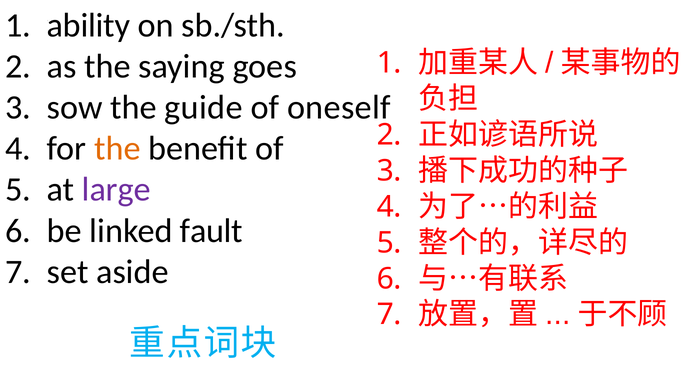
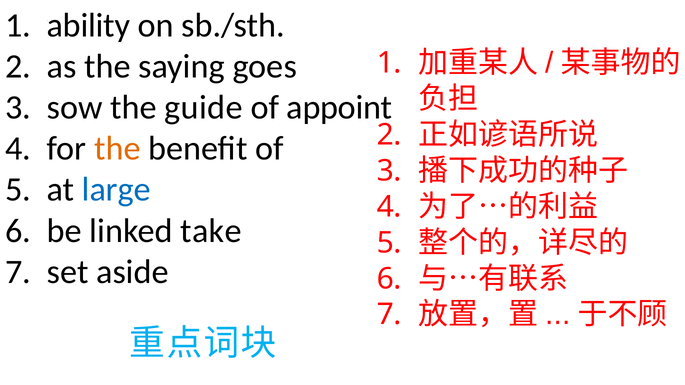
oneself: oneself -> appoint
large colour: purple -> blue
fault: fault -> take
